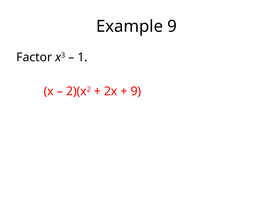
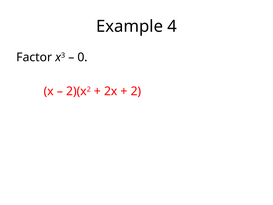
Example 9: 9 -> 4
1: 1 -> 0
9 at (136, 91): 9 -> 2
